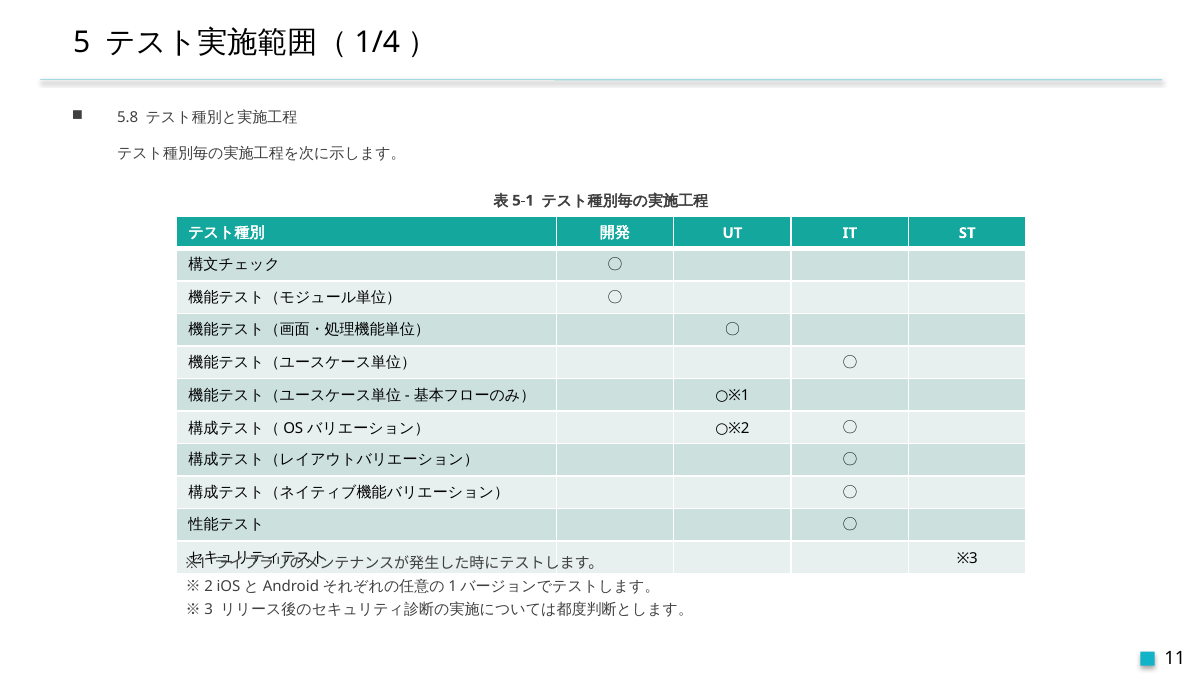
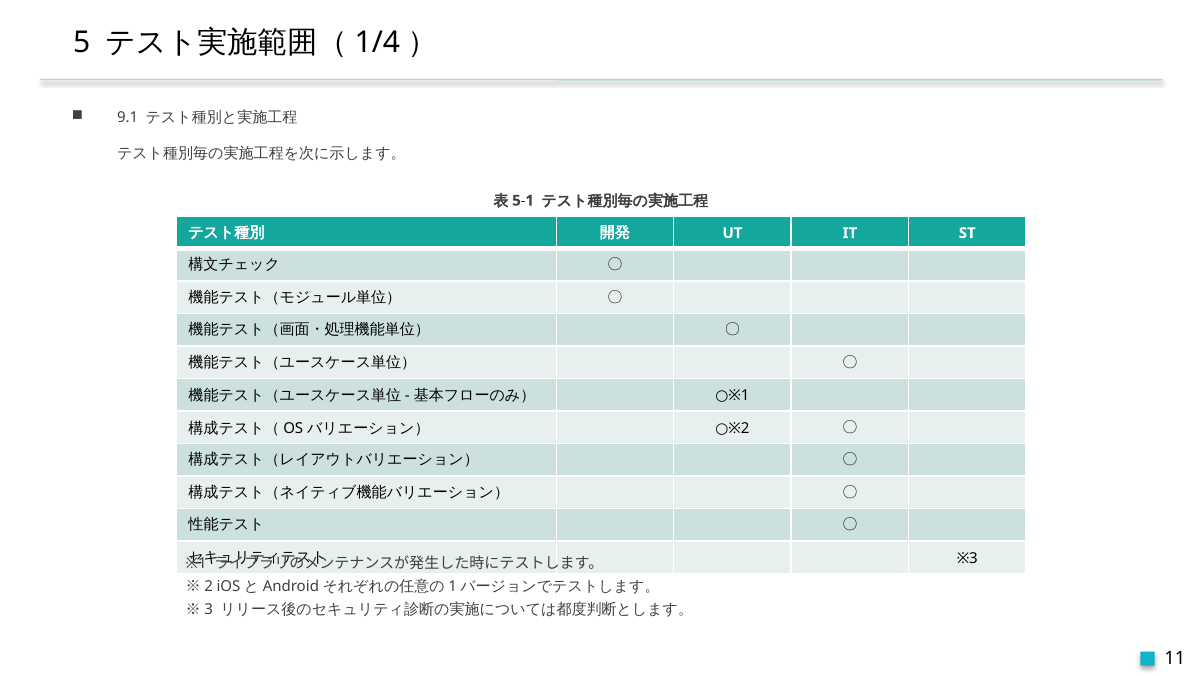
5.8: 5.8 -> 9.1
